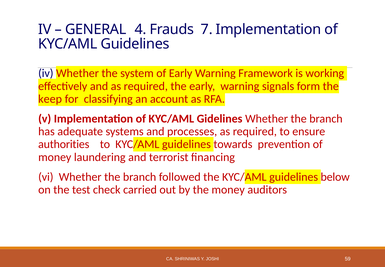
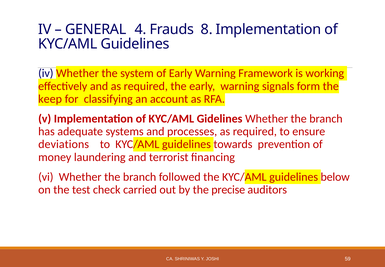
7: 7 -> 8
authorities: authorities -> deviations
the money: money -> precise
